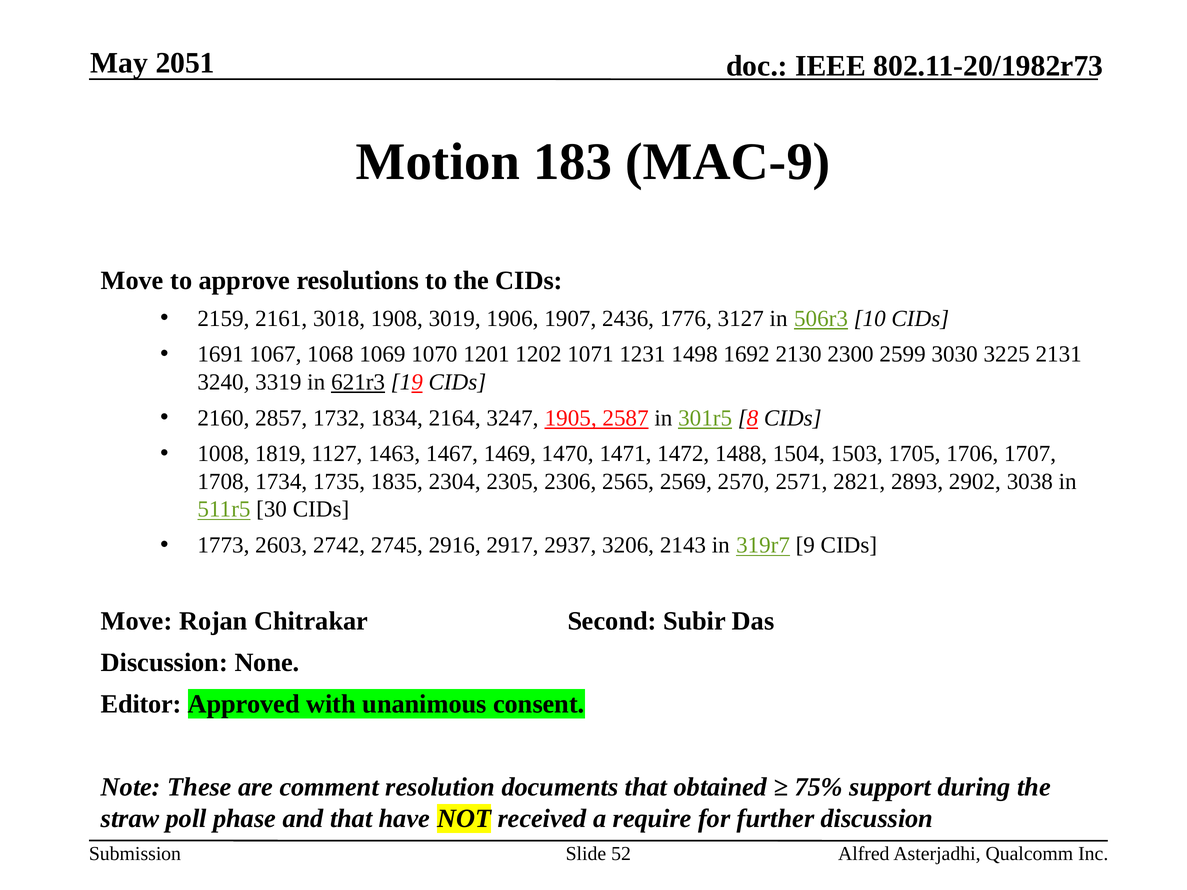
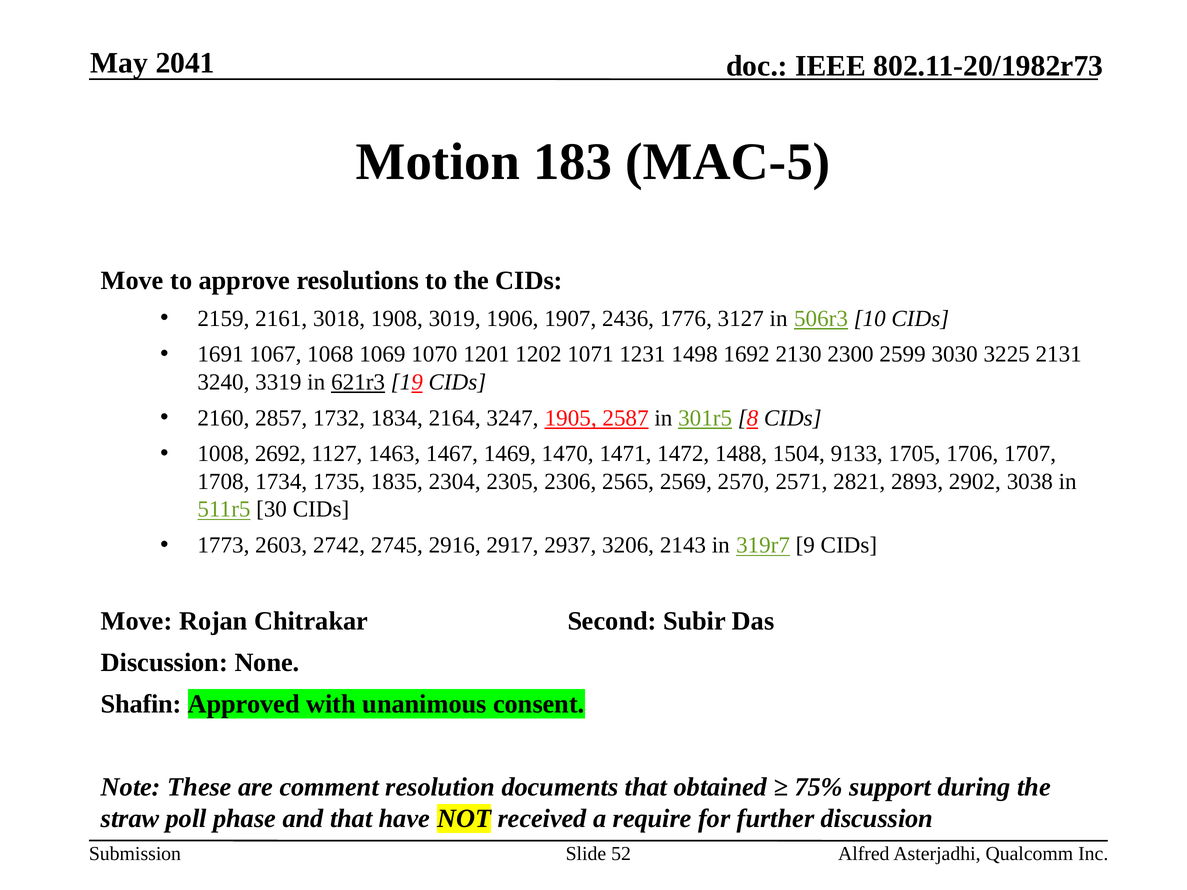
2051: 2051 -> 2041
MAC-9: MAC-9 -> MAC-5
1819: 1819 -> 2692
1503: 1503 -> 9133
Editor: Editor -> Shafin
